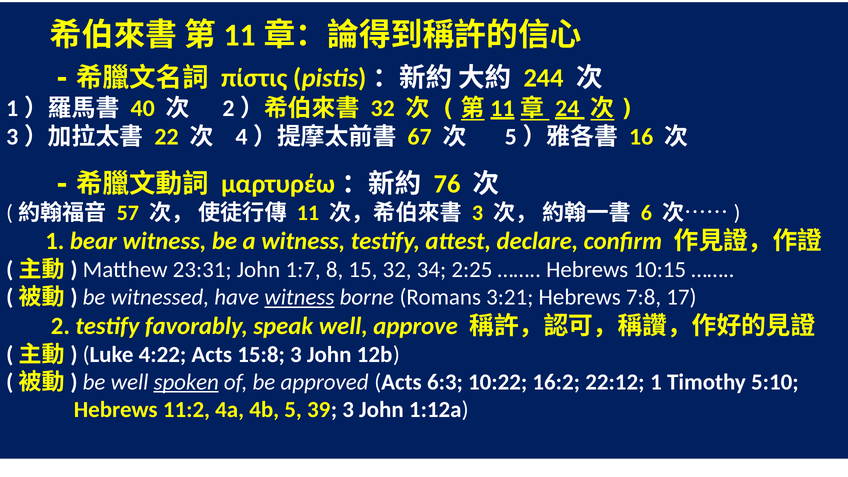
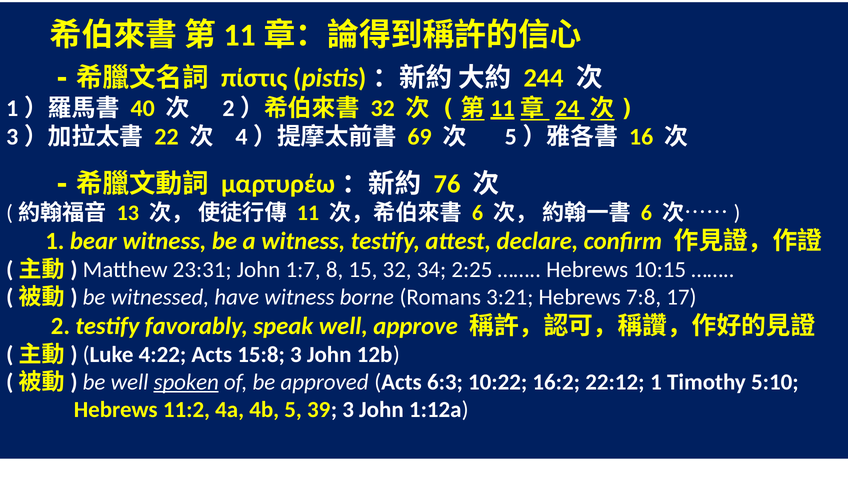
67: 67 -> 69
57: 57 -> 13
3 at (478, 213): 3 -> 6
witness at (299, 297) underline: present -> none
